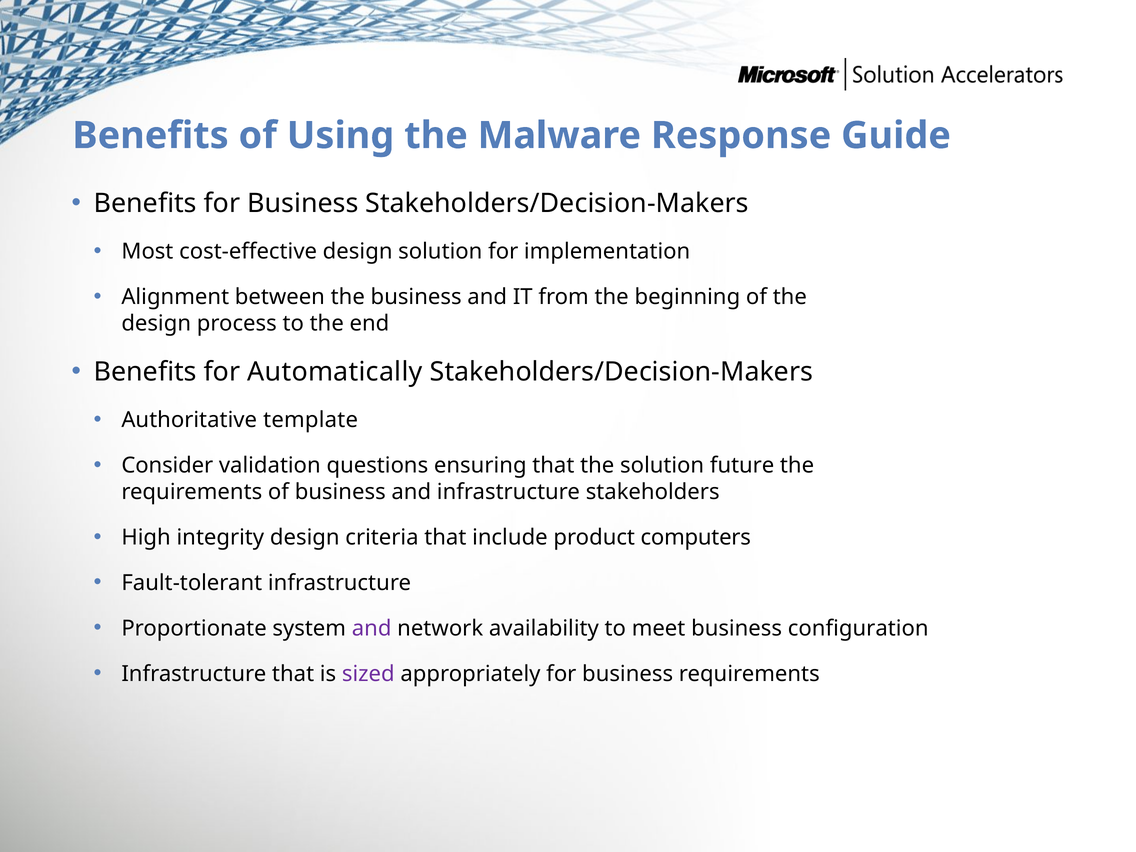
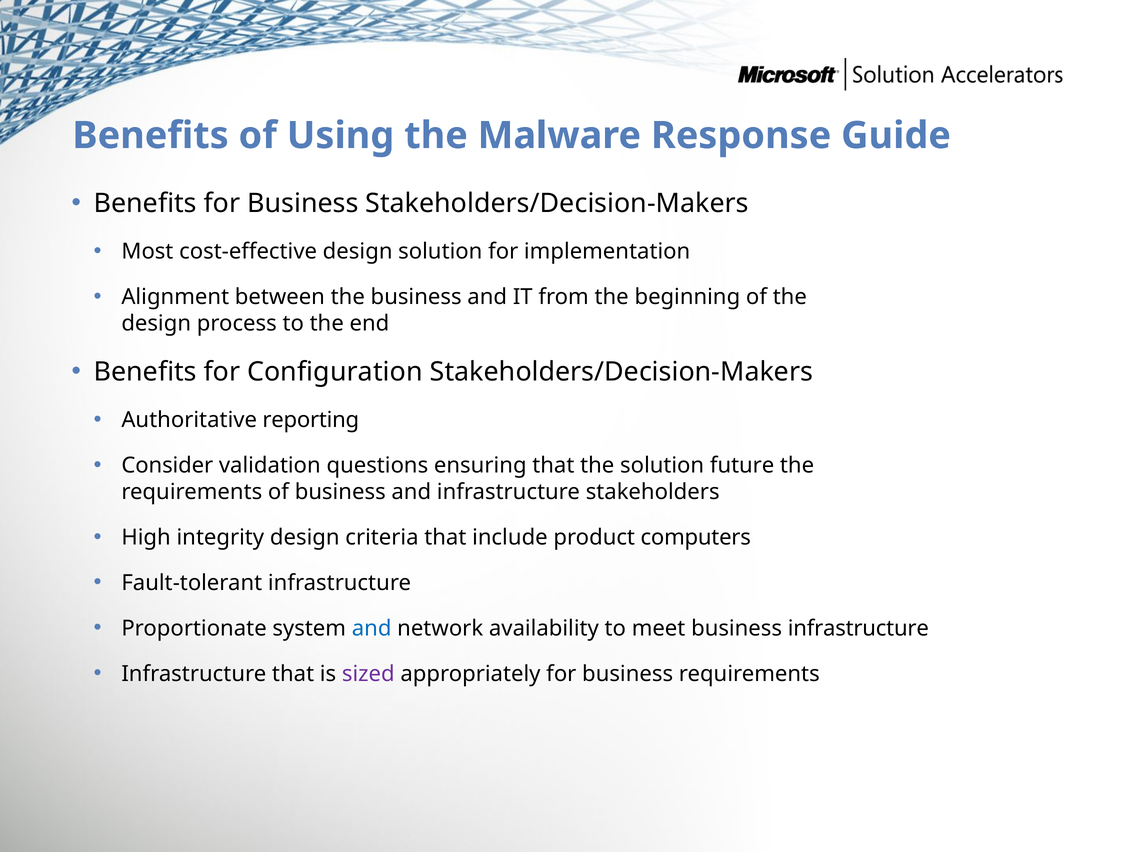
Automatically: Automatically -> Configuration
template: template -> reporting
and at (372, 628) colour: purple -> blue
business configuration: configuration -> infrastructure
